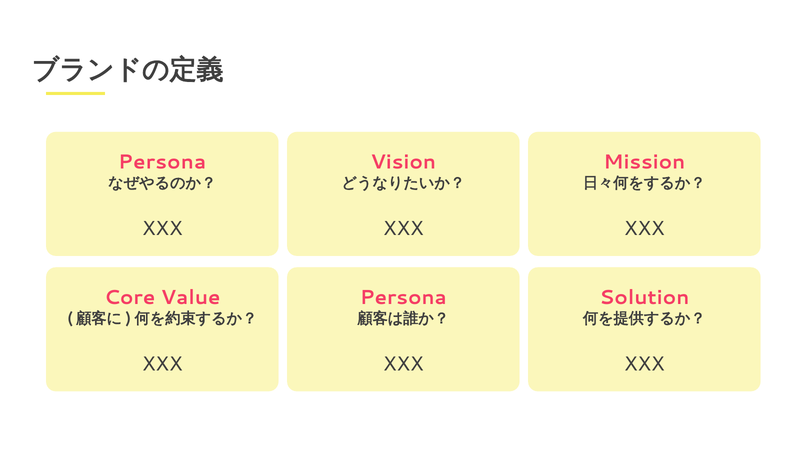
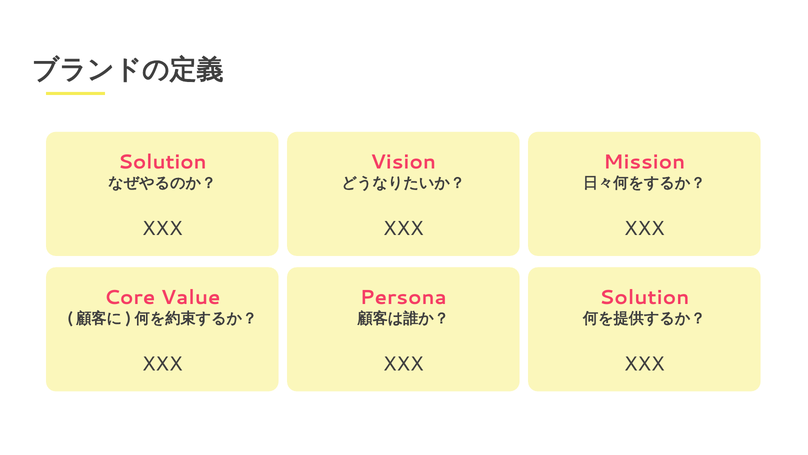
Persona at (162, 162): Persona -> Solution
